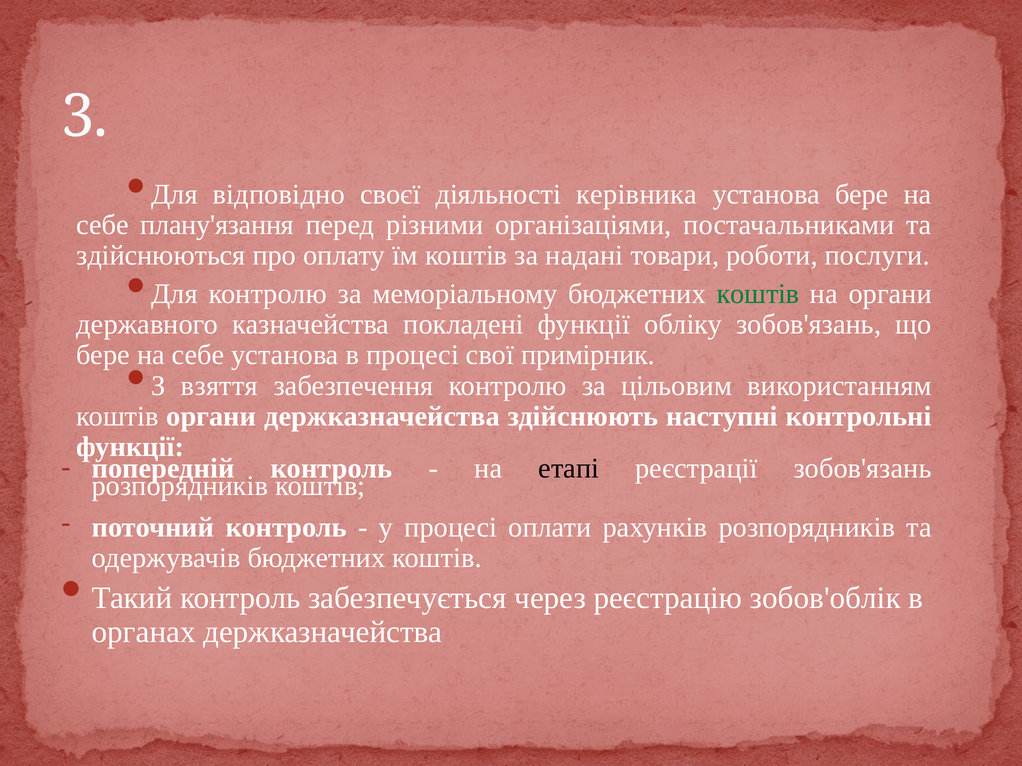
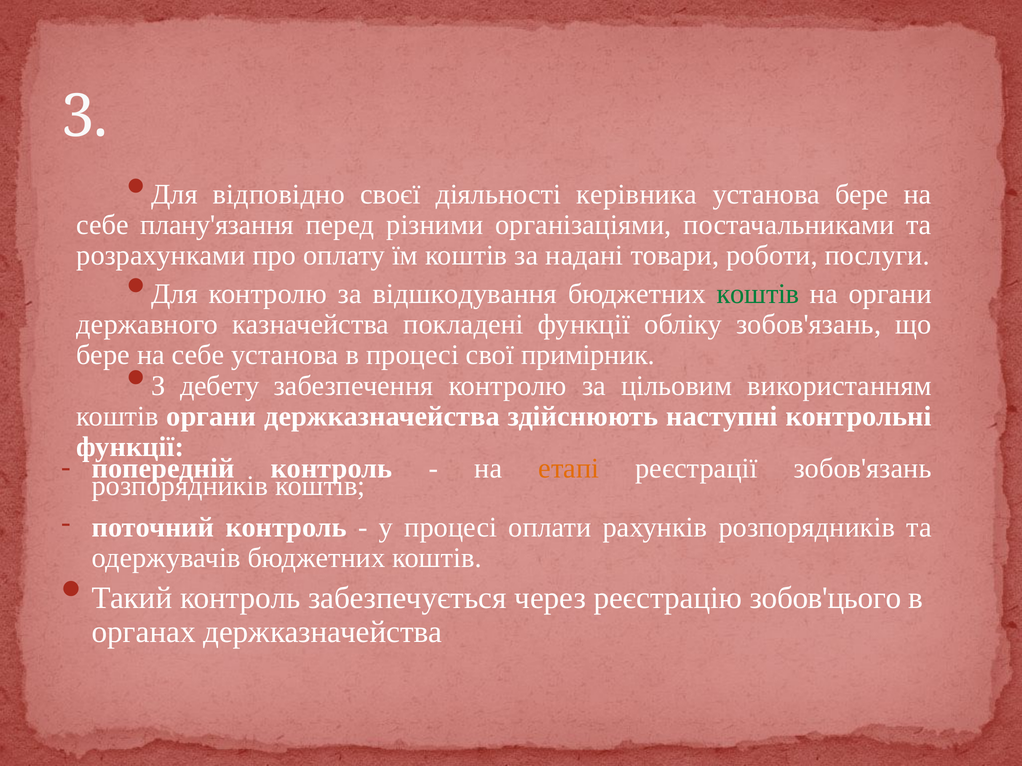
здійснюються: здійснюються -> розрахунками
меморіальному: меморіальному -> відшкодування
взяття: взяття -> дебету
етапі colour: black -> orange
зобов'облік: зобов'облік -> зобов'цього
